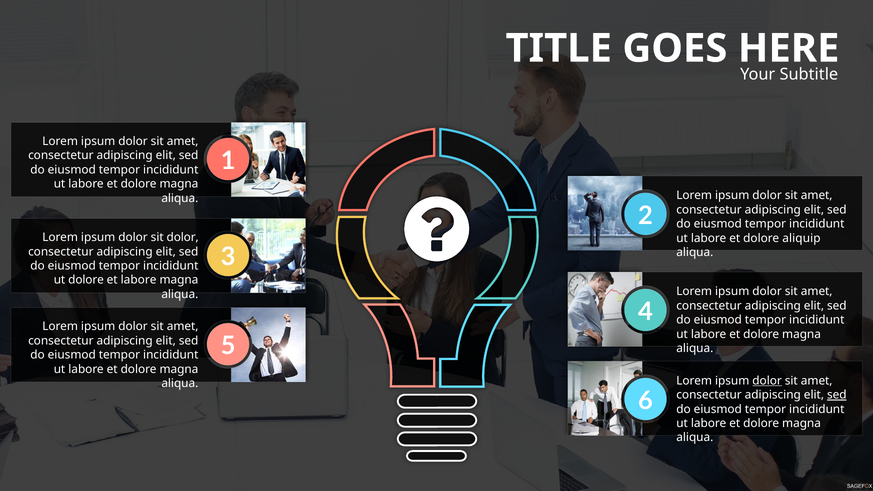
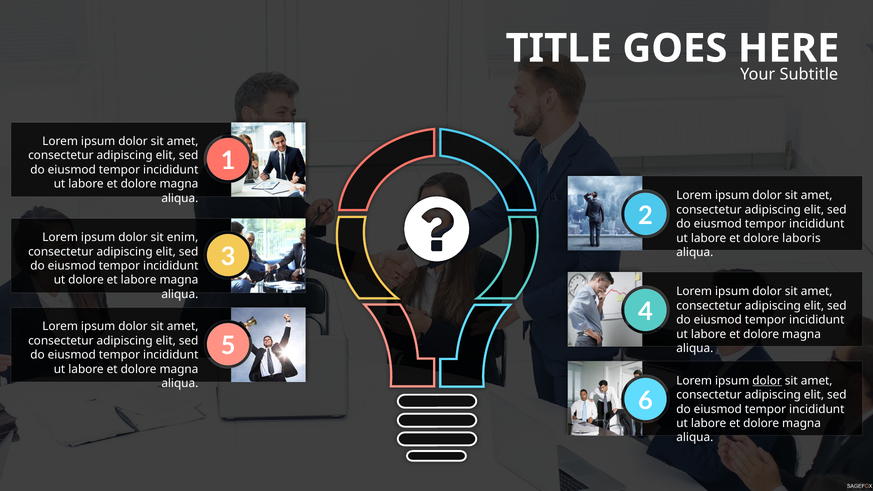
sit dolor: dolor -> enim
aliquip: aliquip -> laboris
sed at (837, 395) underline: present -> none
